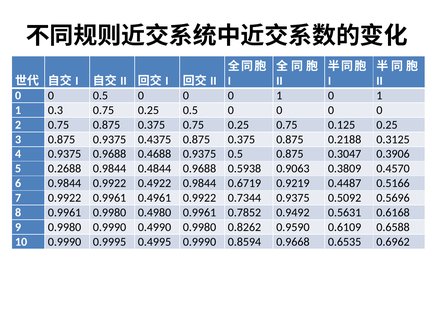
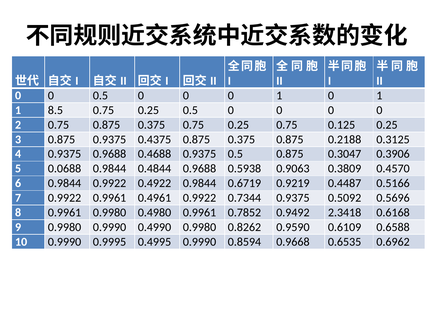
0.3: 0.3 -> 8.5
0.2688: 0.2688 -> 0.0688
0.5631: 0.5631 -> 2.3418
